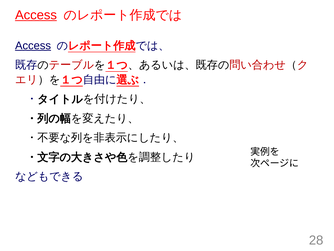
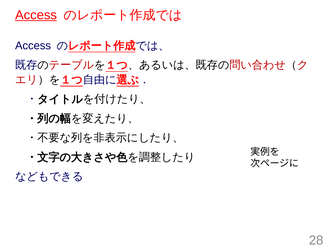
Access at (33, 45) underline: present -> none
